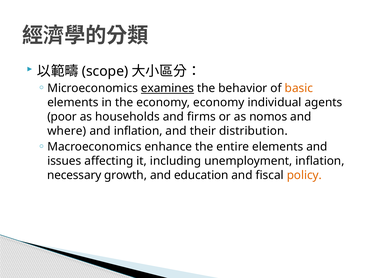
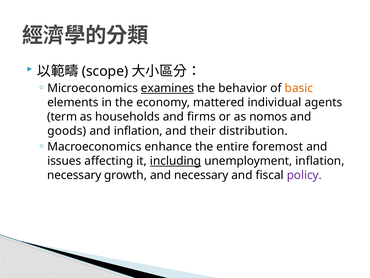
economy economy: economy -> mattered
poor: poor -> term
where: where -> goods
entire elements: elements -> foremost
including underline: none -> present
and education: education -> necessary
policy colour: orange -> purple
